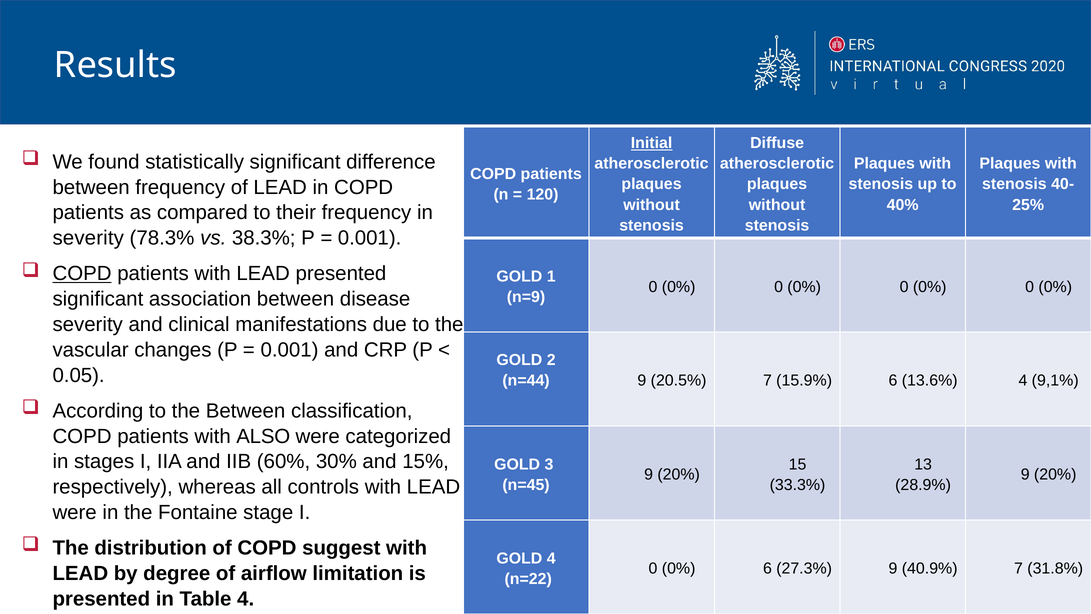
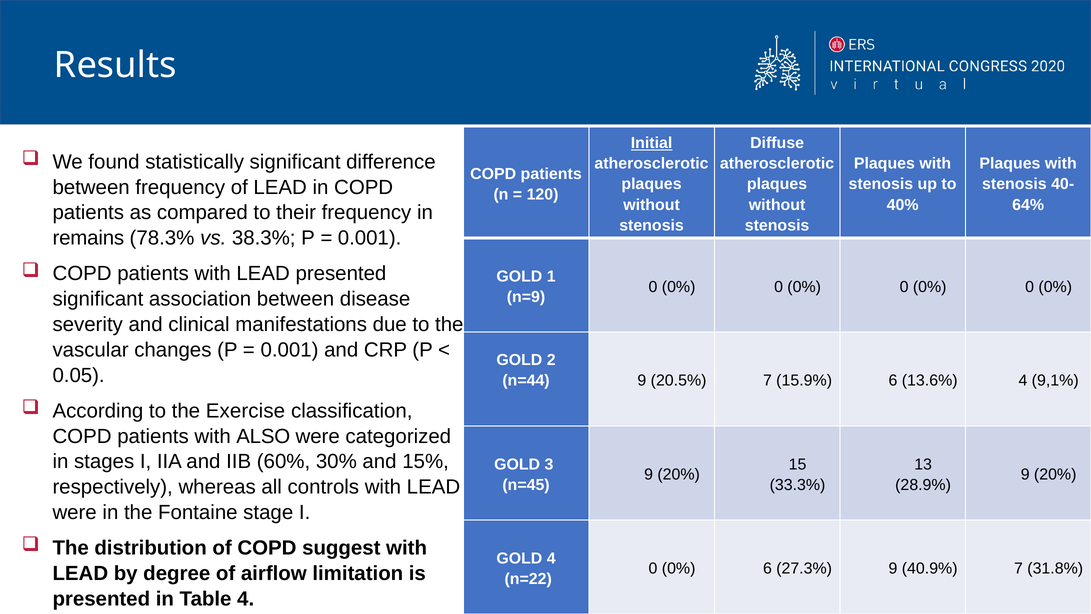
25%: 25% -> 64%
severity at (88, 238): severity -> remains
COPD at (82, 274) underline: present -> none
the Between: Between -> Exercise
